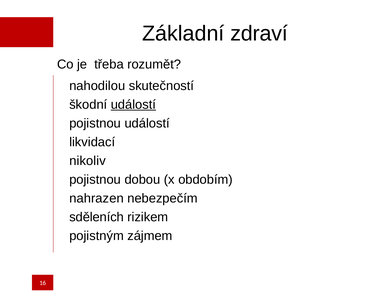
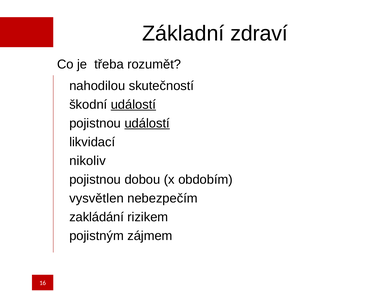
událostí at (147, 123) underline: none -> present
nahrazen: nahrazen -> vysvětlen
sděleních: sděleních -> zakládání
